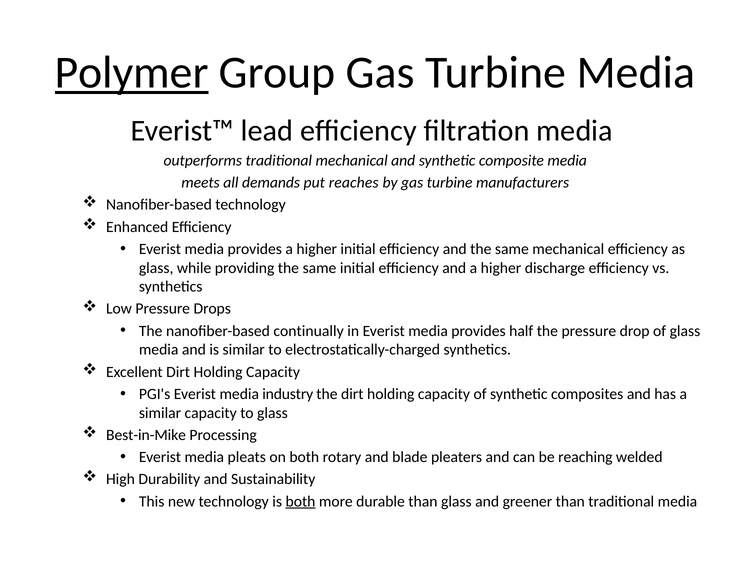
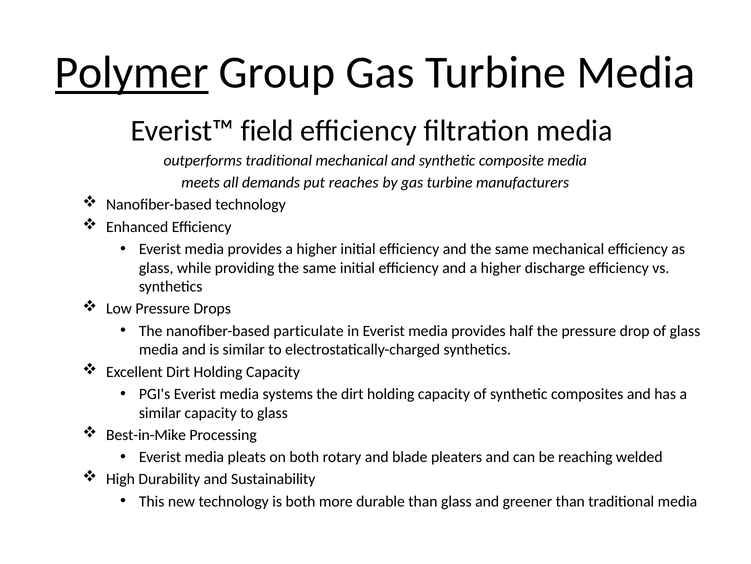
lead: lead -> field
continually: continually -> particulate
industry: industry -> systems
both at (301, 501) underline: present -> none
